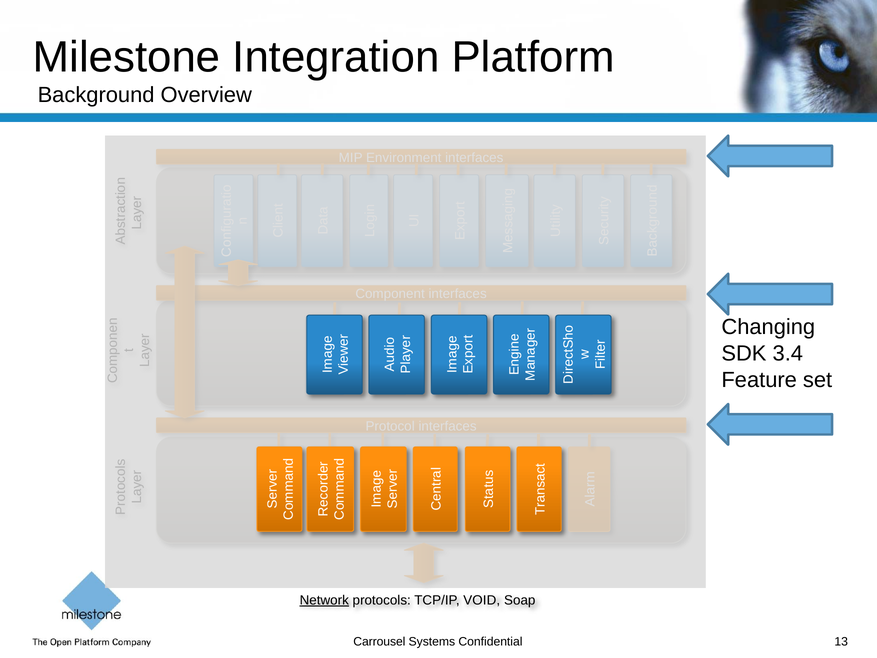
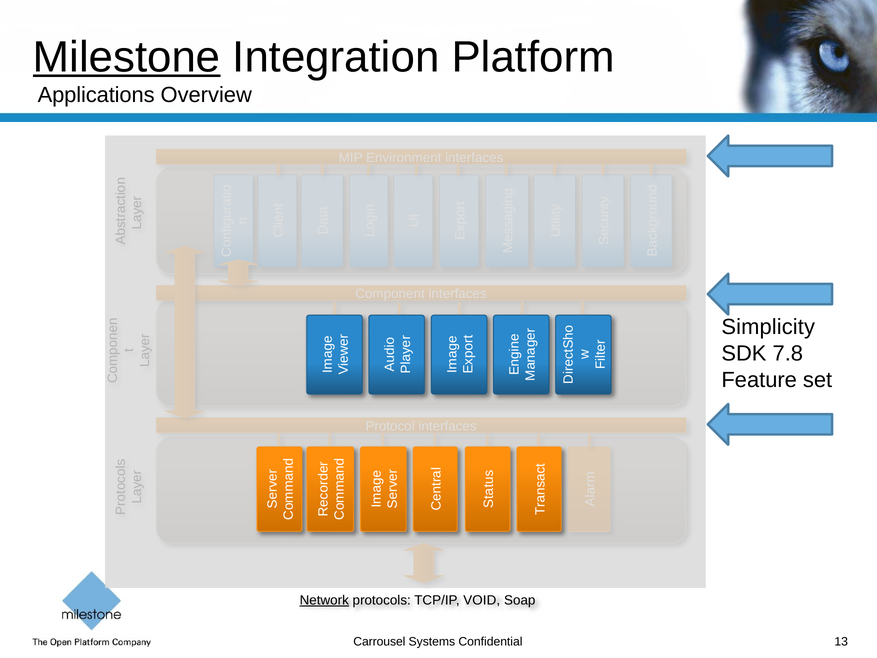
Milestone underline: none -> present
Background: Background -> Applications
Changing: Changing -> Simplicity
3.4: 3.4 -> 7.8
